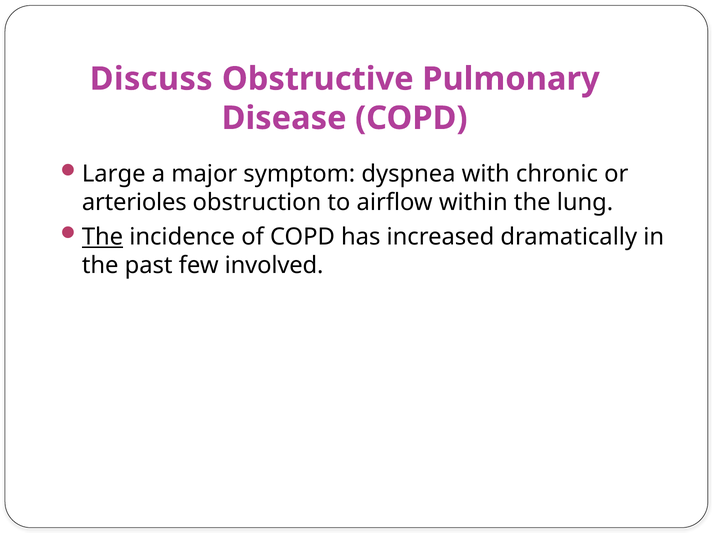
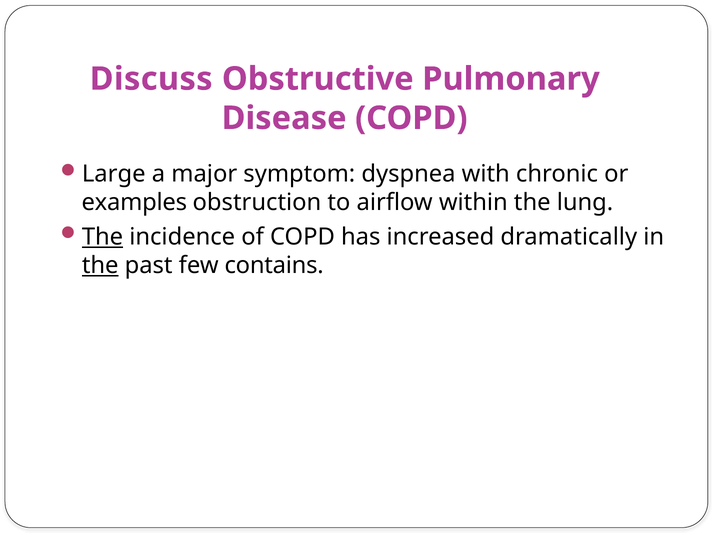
arterioles: arterioles -> examples
the at (100, 265) underline: none -> present
involved: involved -> contains
